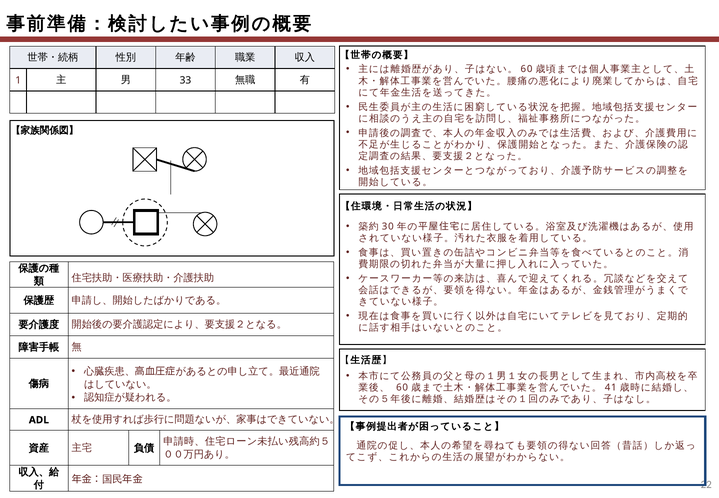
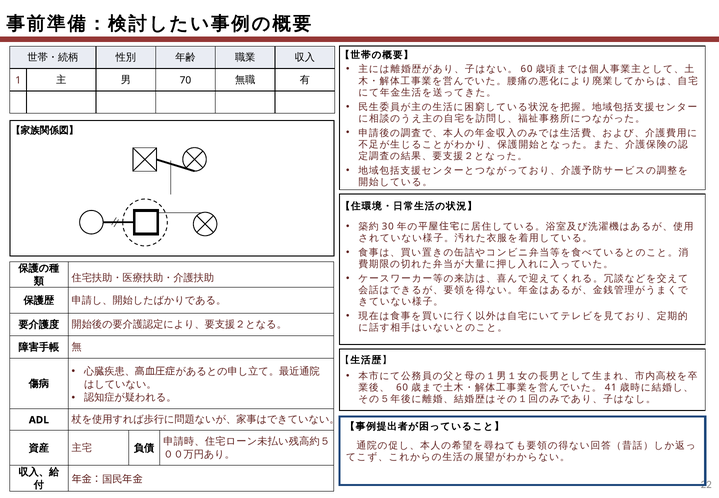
33: 33 -> 70
